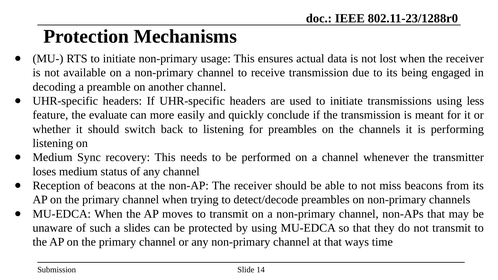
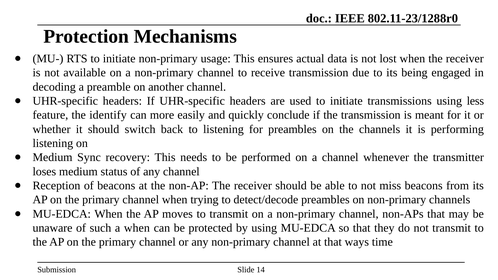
evaluate: evaluate -> identify
a slides: slides -> when
